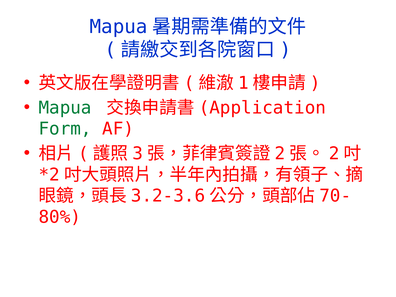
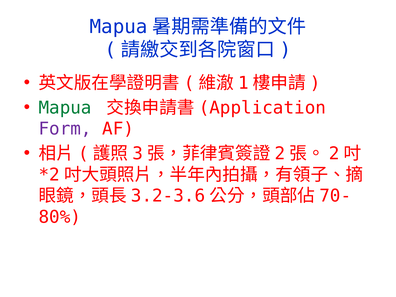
Form colour: green -> purple
